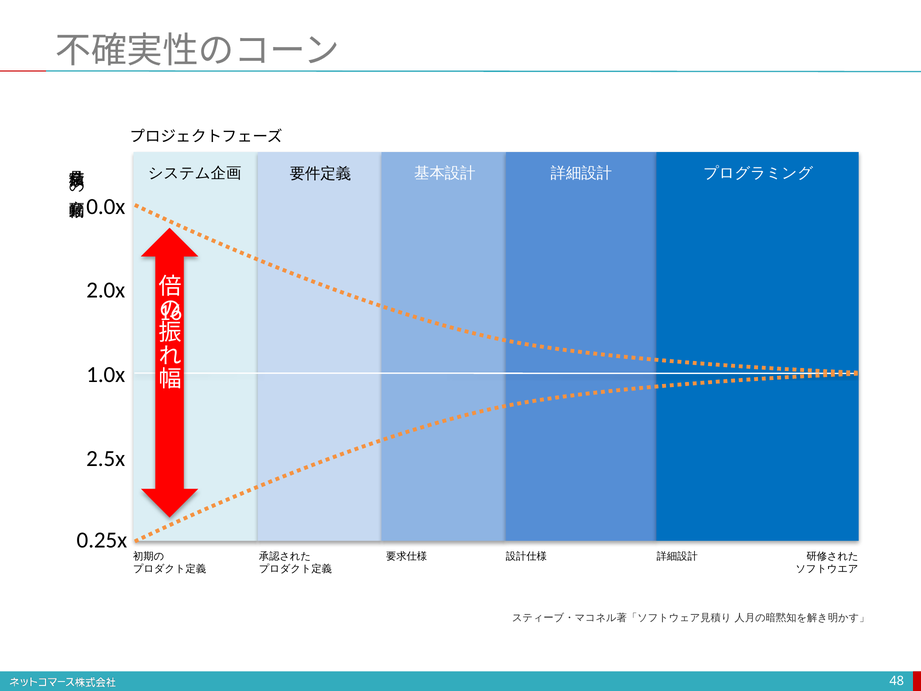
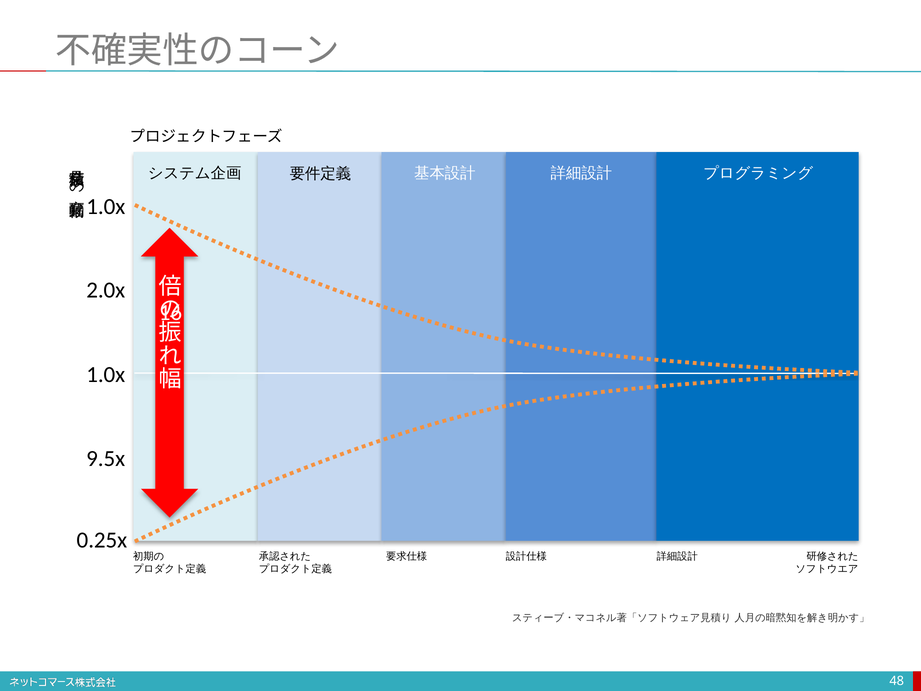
0.0x at (106, 207): 0.0x -> 1.0x
2.5x: 2.5x -> 9.5x
